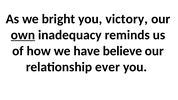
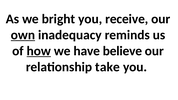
victory: victory -> receive
how underline: none -> present
ever: ever -> take
